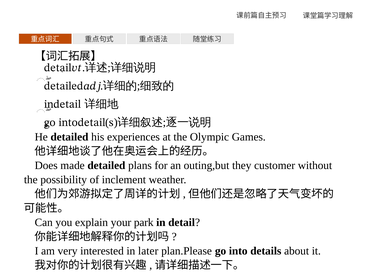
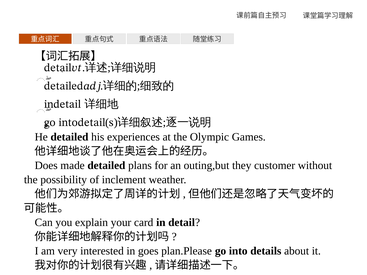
park: park -> card
later: later -> goes
